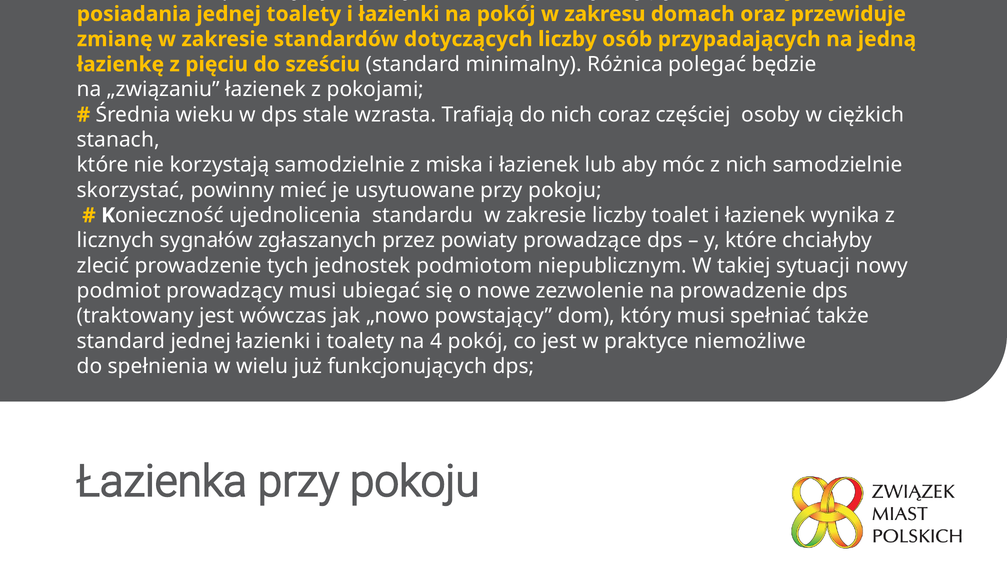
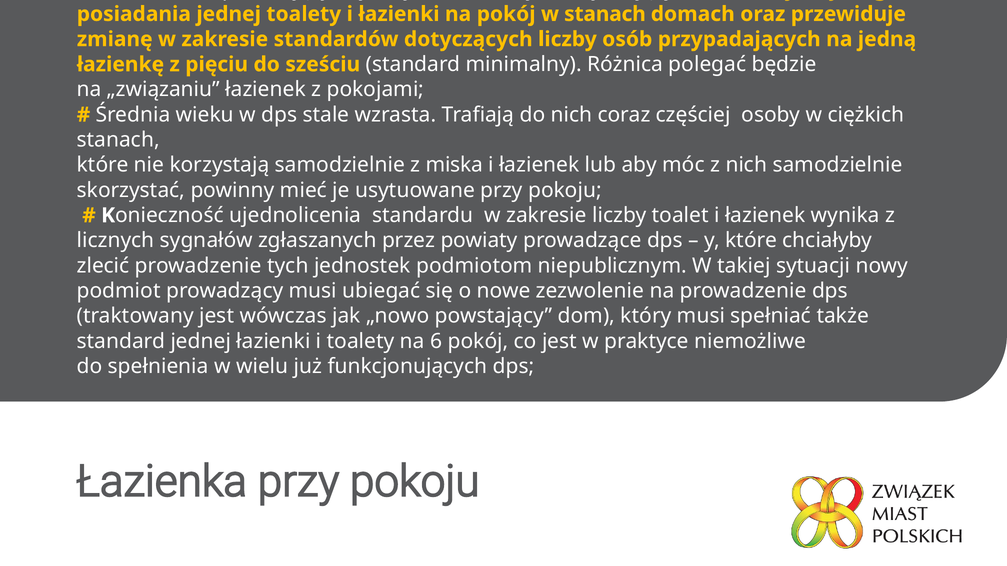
w zakresu: zakresu -> stanach
na 4: 4 -> 6
